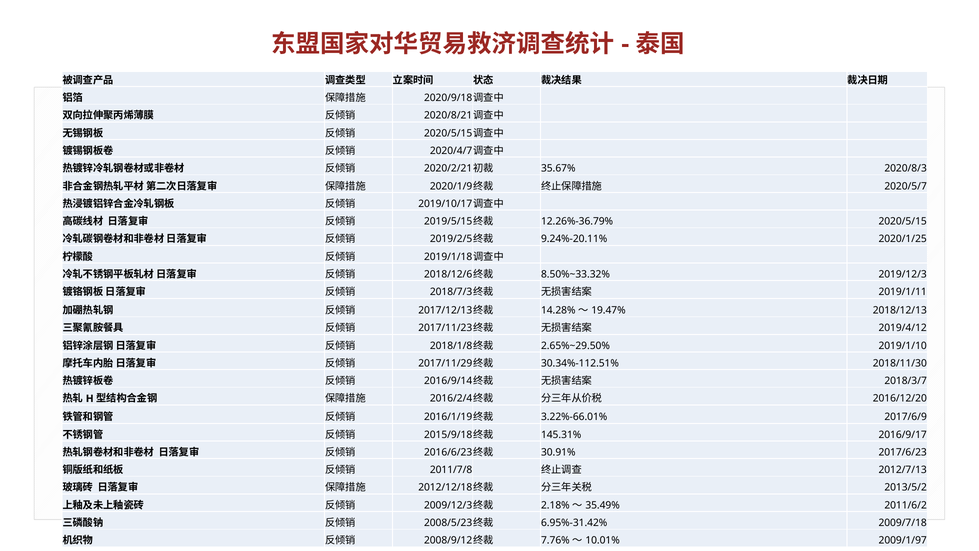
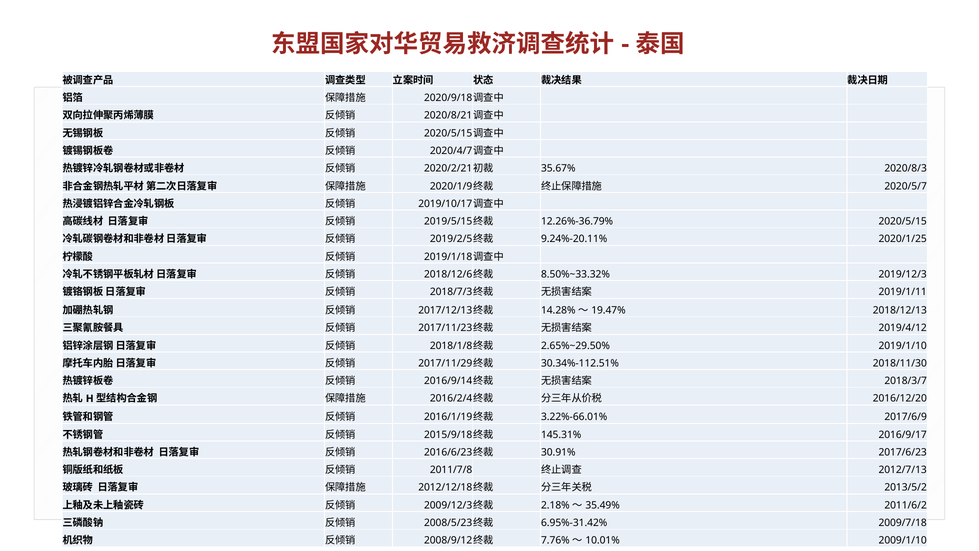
2009/1/97: 2009/1/97 -> 2009/1/10
